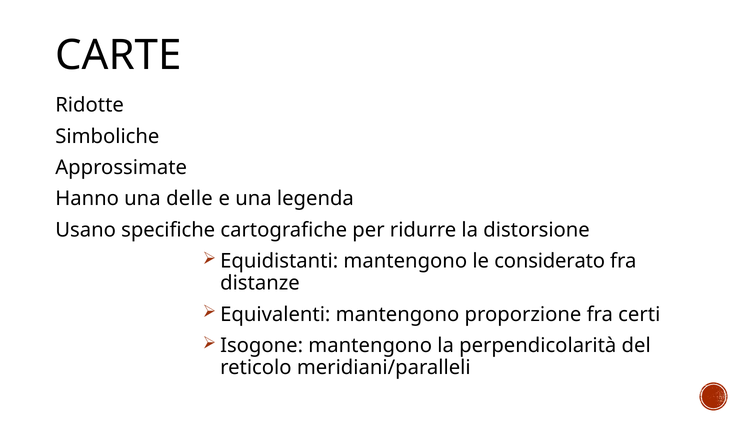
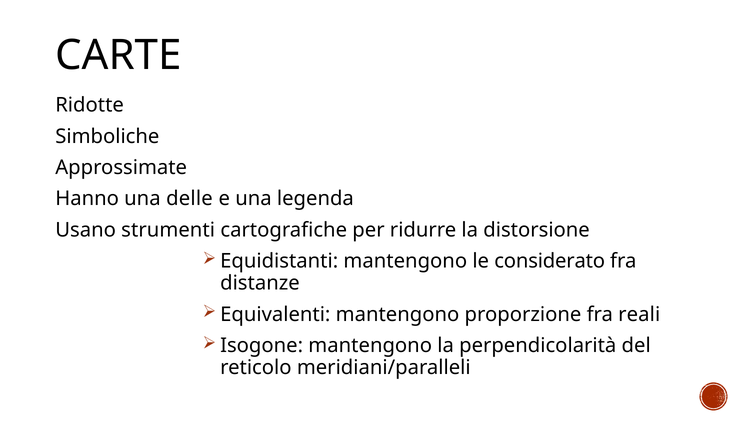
specifiche: specifiche -> strumenti
certi: certi -> reali
